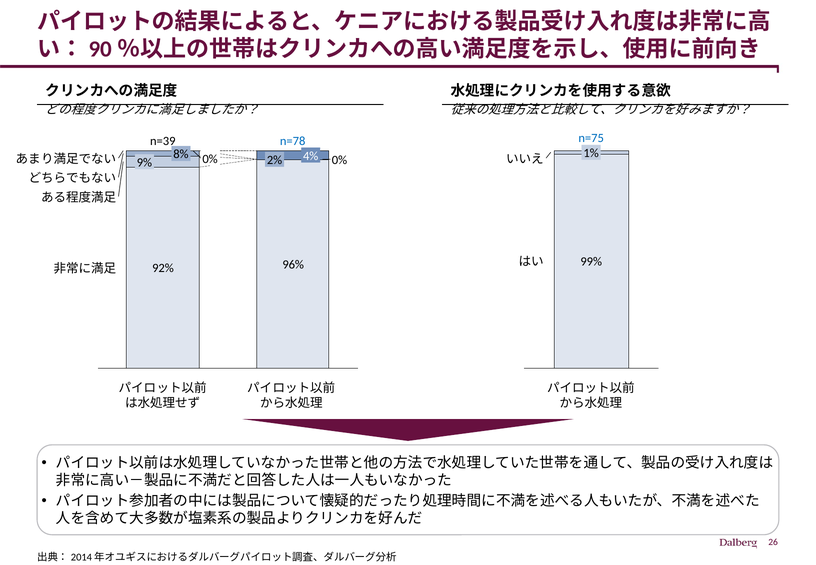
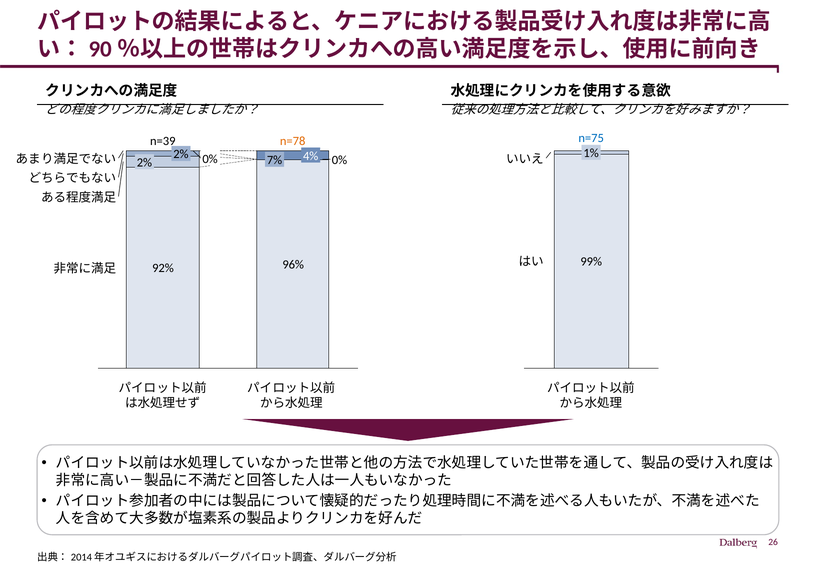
n=78 colour: blue -> orange
8% at (181, 154): 8% -> 2%
2%: 2% -> 7%
9% at (144, 163): 9% -> 2%
